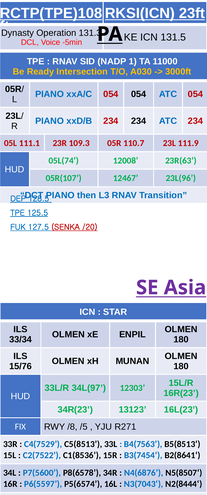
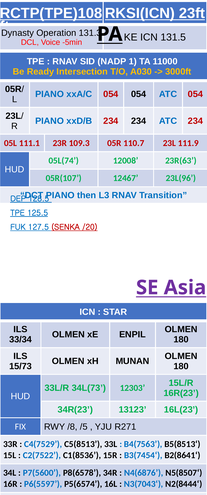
15/76: 15/76 -> 15/73
34L(97: 34L(97 -> 34L(73
